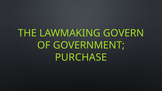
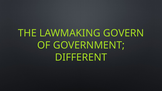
PURCHASE: PURCHASE -> DIFFERENT
